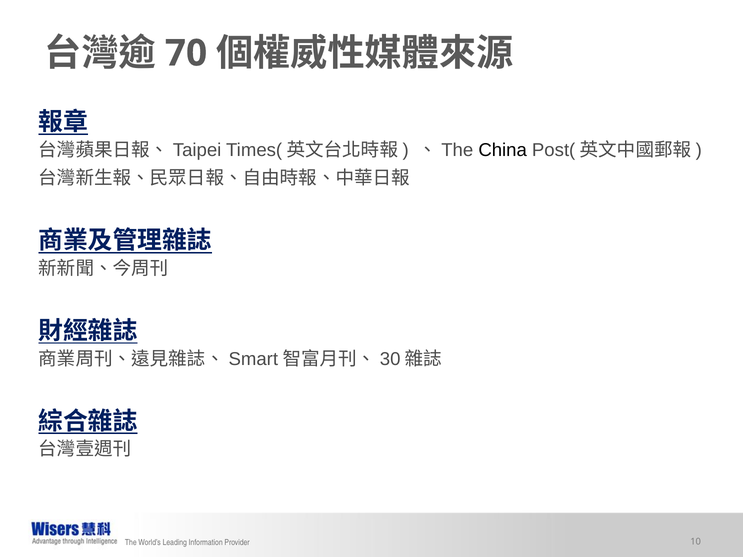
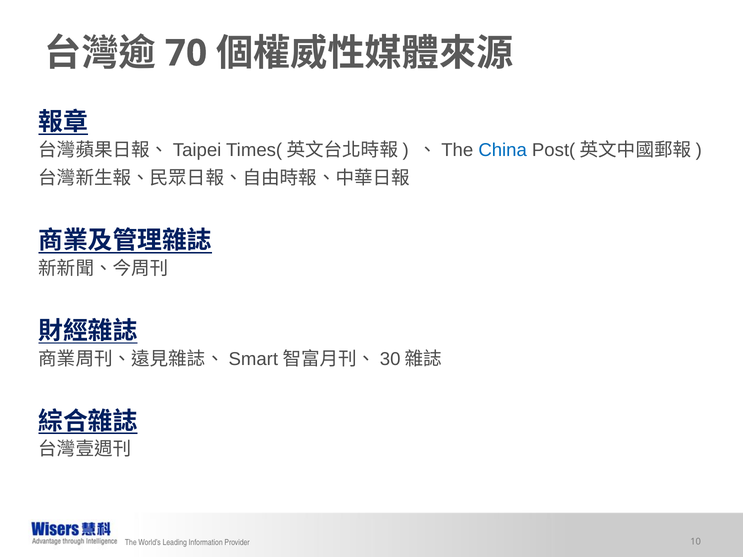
China colour: black -> blue
